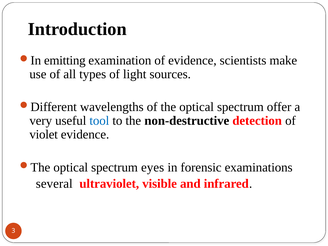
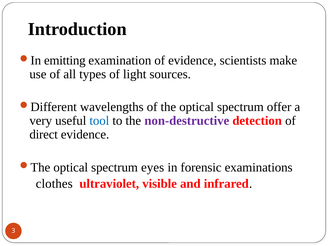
non-destructive colour: black -> purple
violet: violet -> direct
several: several -> clothes
